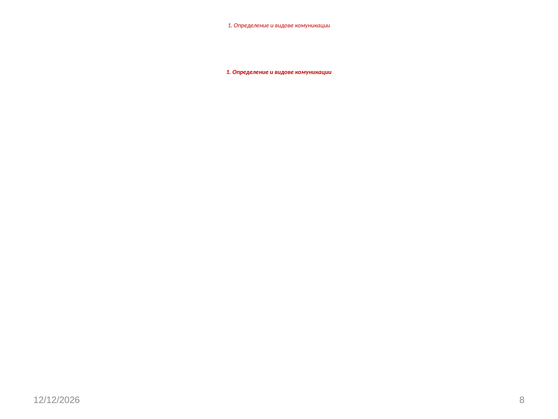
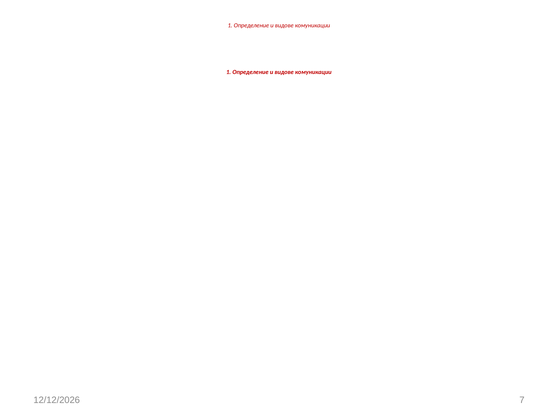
8: 8 -> 7
